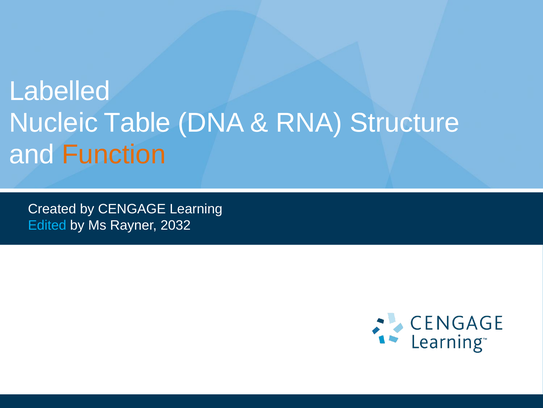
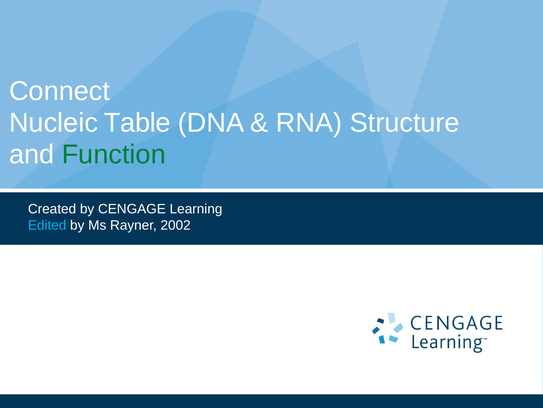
Labelled: Labelled -> Connect
Function colour: orange -> green
2032: 2032 -> 2002
